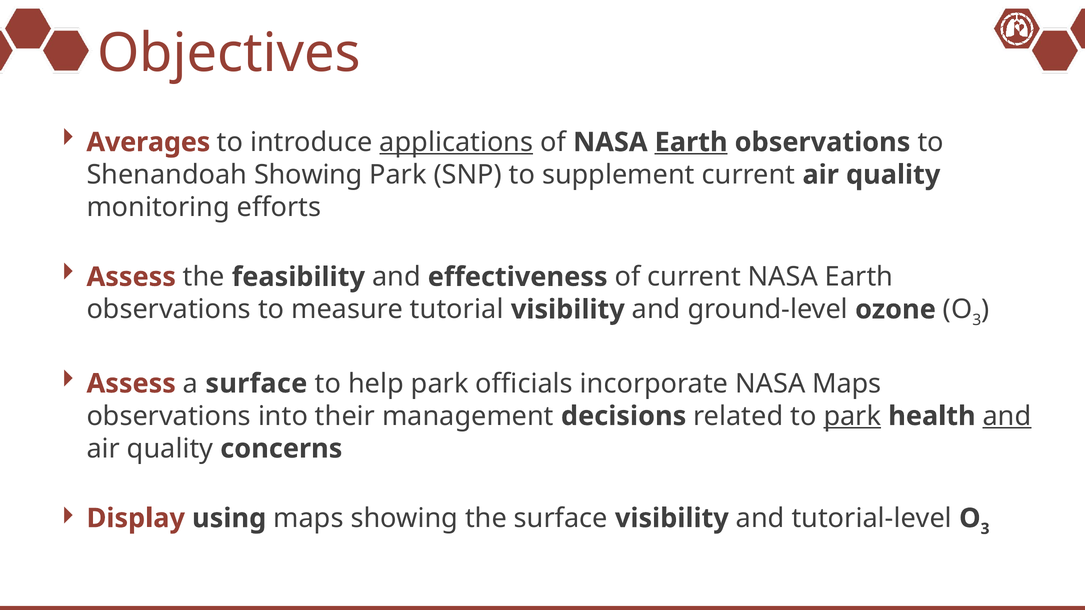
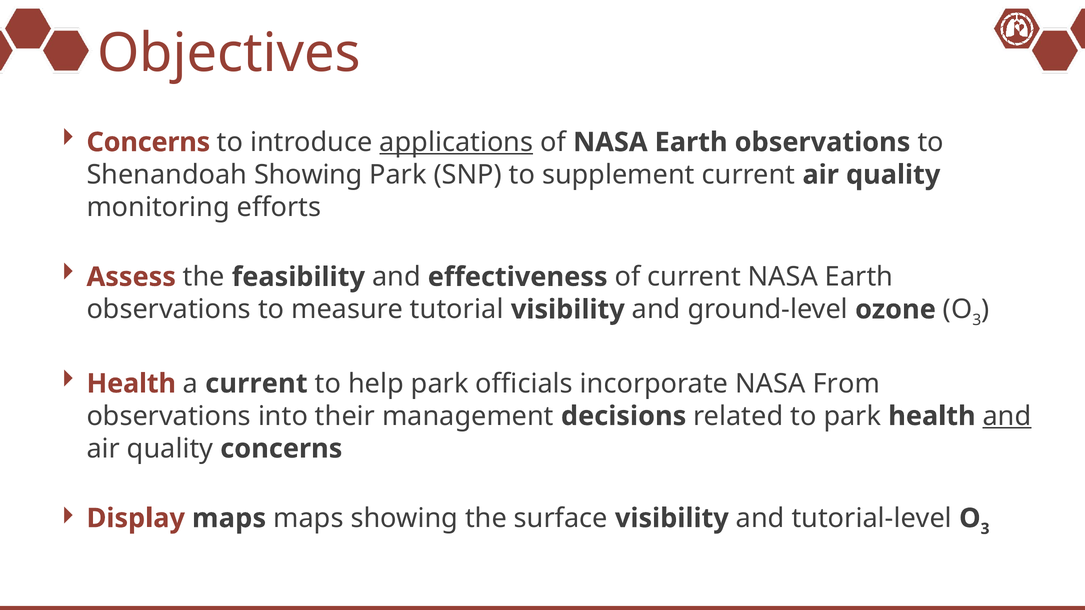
Averages at (148, 142): Averages -> Concerns
Earth at (691, 142) underline: present -> none
Assess at (131, 384): Assess -> Health
a surface: surface -> current
NASA Maps: Maps -> From
park at (852, 416) underline: present -> none
Display using: using -> maps
